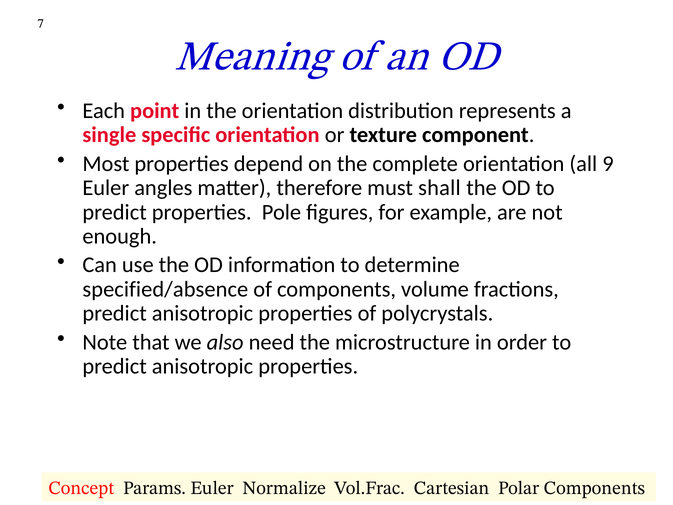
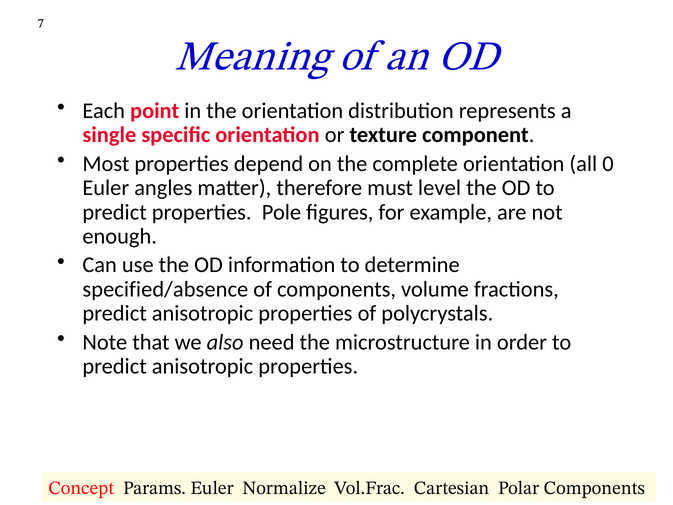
9: 9 -> 0
shall: shall -> level
